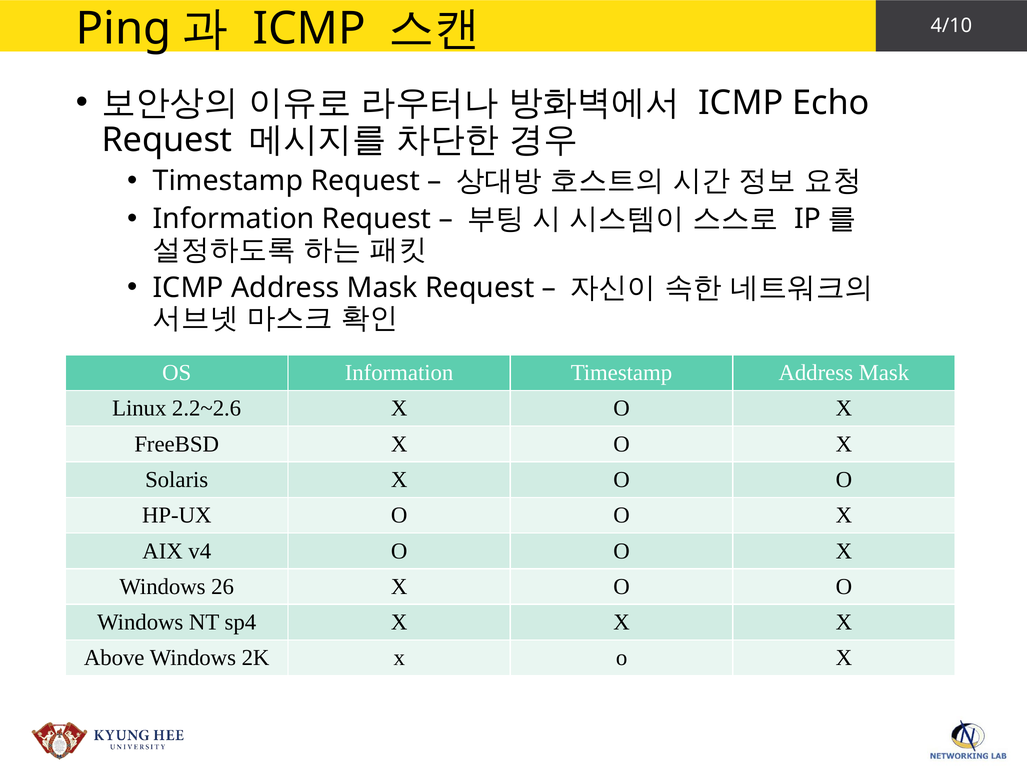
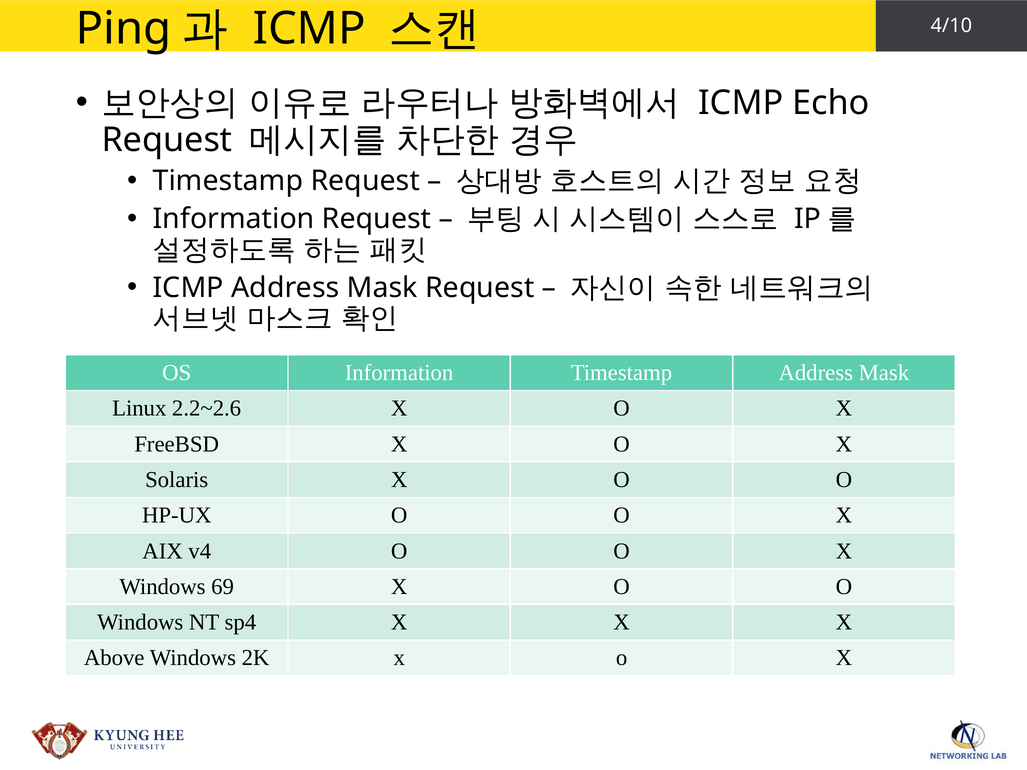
26: 26 -> 69
